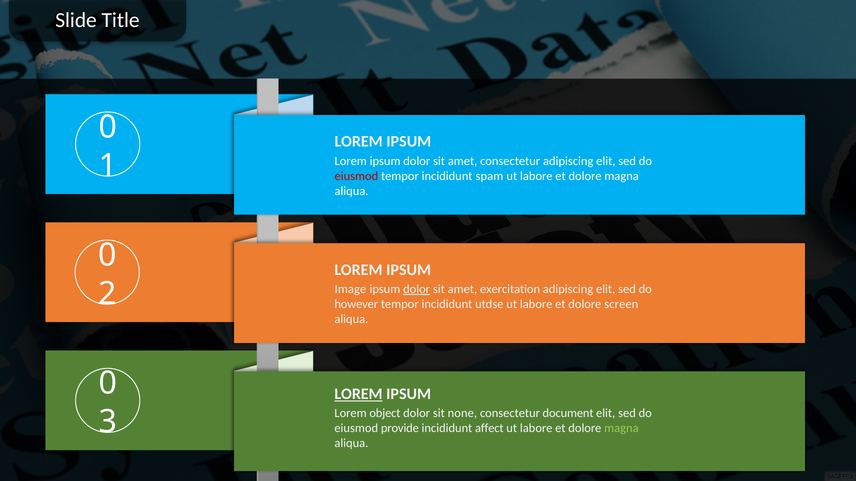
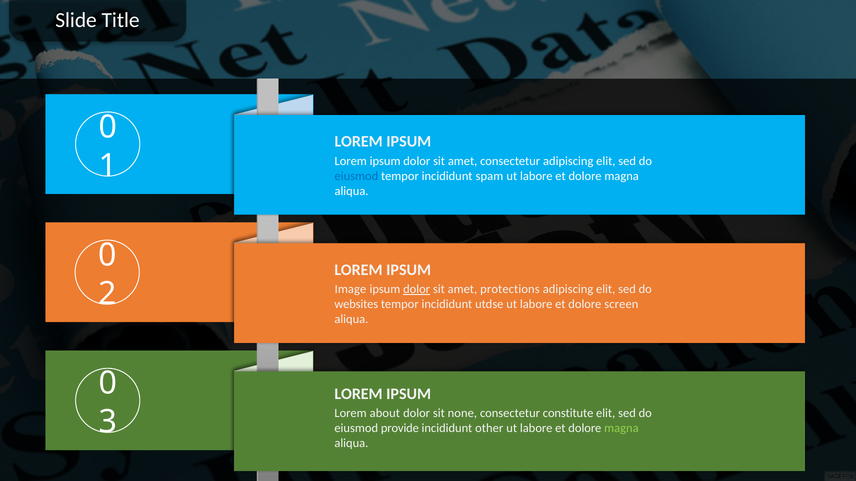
eiusmod at (356, 176) colour: red -> blue
exercitation: exercitation -> protections
however: however -> websites
LOREM at (359, 394) underline: present -> none
object: object -> about
document: document -> constitute
affect: affect -> other
